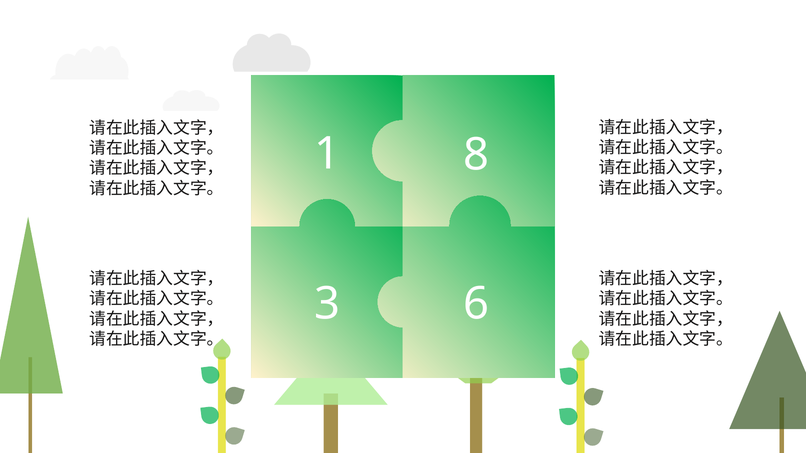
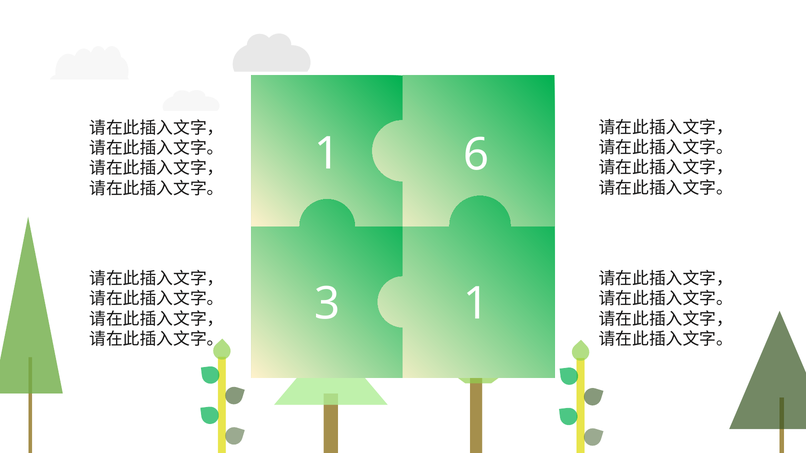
8: 8 -> 6
3 6: 6 -> 1
